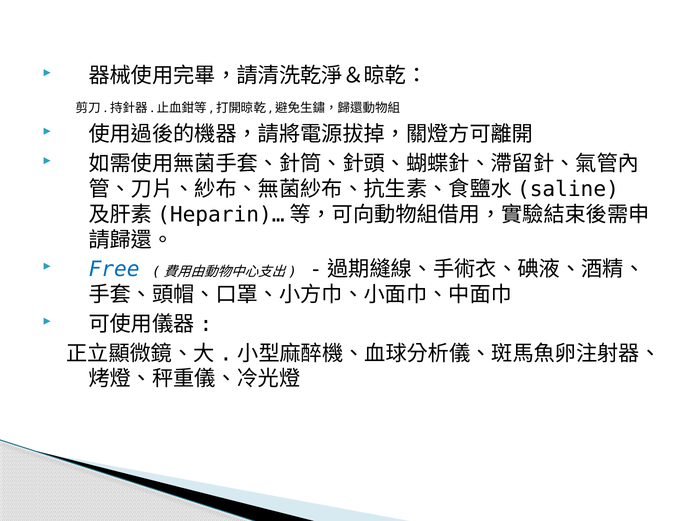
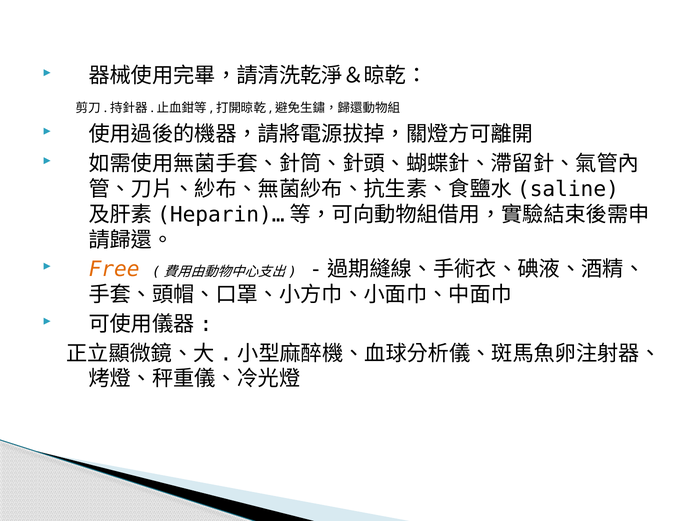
Free colour: blue -> orange
